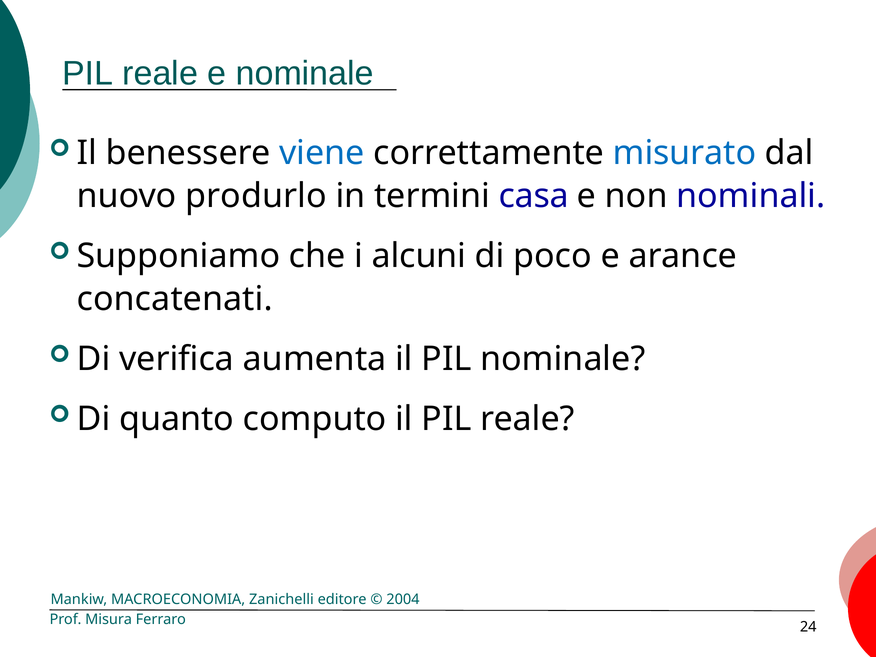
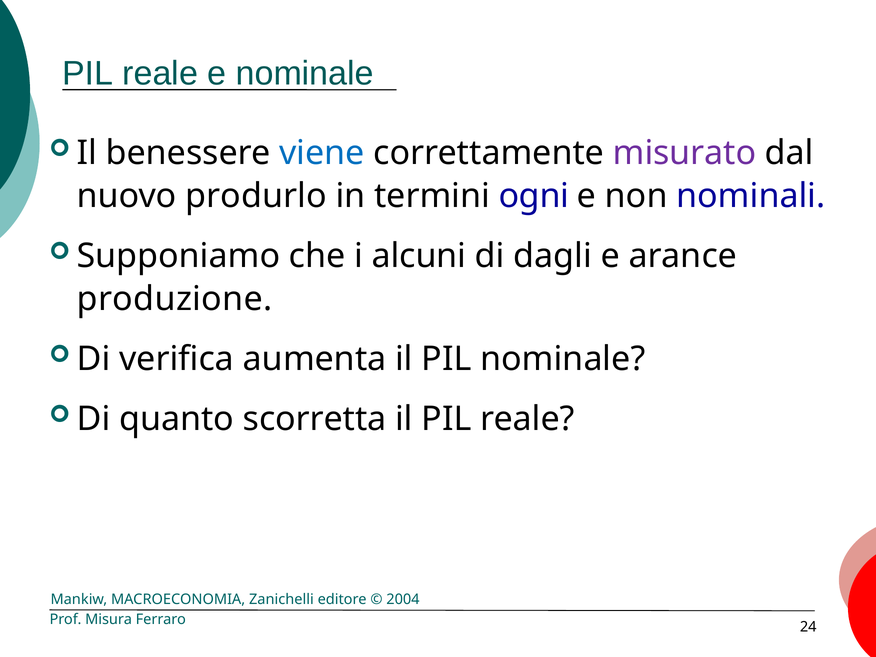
misurato colour: blue -> purple
casa: casa -> ogni
poco: poco -> dagli
concatenati: concatenati -> produzione
computo: computo -> scorretta
